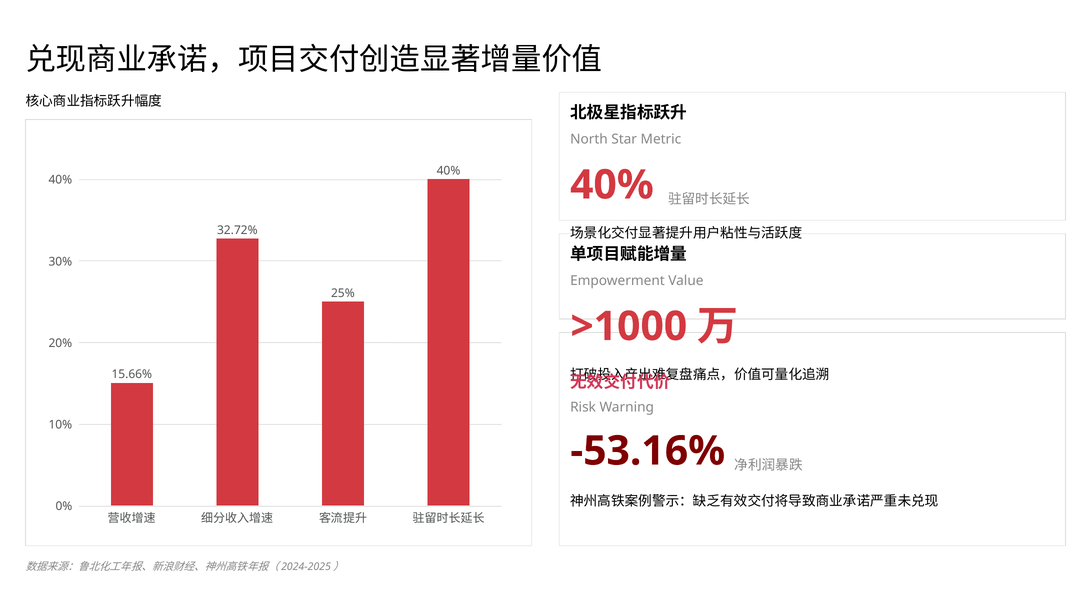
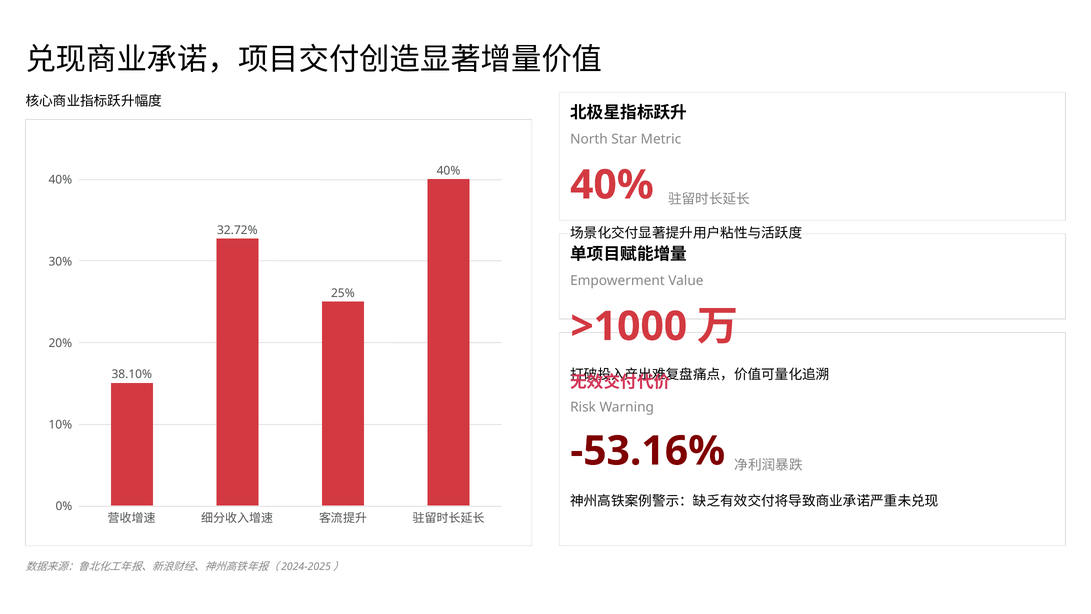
15.66%: 15.66% -> 38.10%
